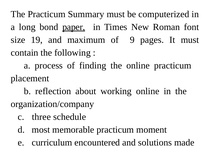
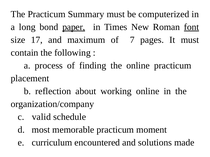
font underline: none -> present
19: 19 -> 17
9: 9 -> 7
three: three -> valid
